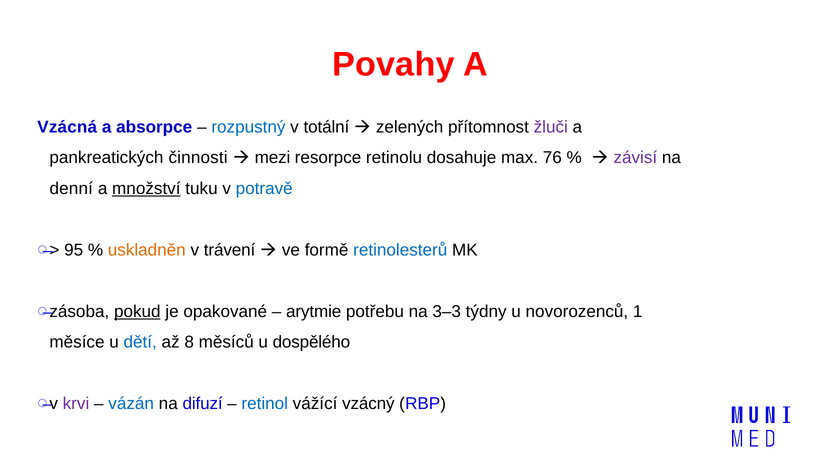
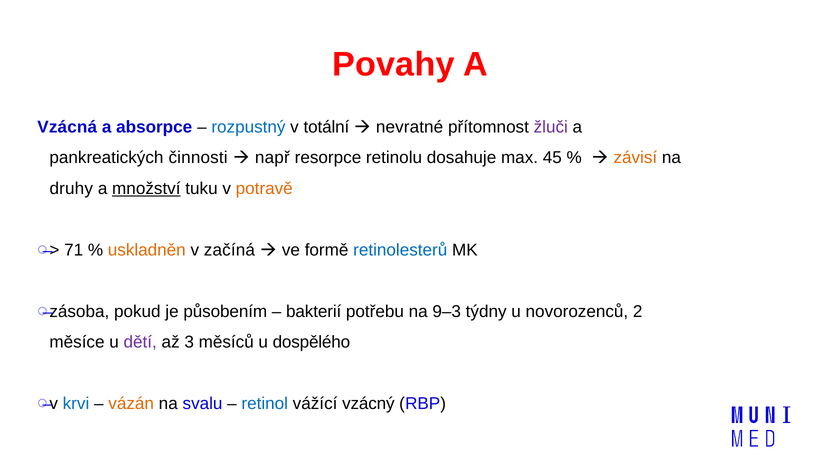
zelených: zelených -> nevratné
mezi: mezi -> např
76: 76 -> 45
závisí colour: purple -> orange
denní: denní -> druhy
potravě colour: blue -> orange
95: 95 -> 71
trávení: trávení -> začíná
pokud underline: present -> none
opakované: opakované -> působením
arytmie: arytmie -> bakterií
3–3: 3–3 -> 9–3
1: 1 -> 2
dětí colour: blue -> purple
8: 8 -> 3
krvi colour: purple -> blue
vázán colour: blue -> orange
difuzí: difuzí -> svalu
